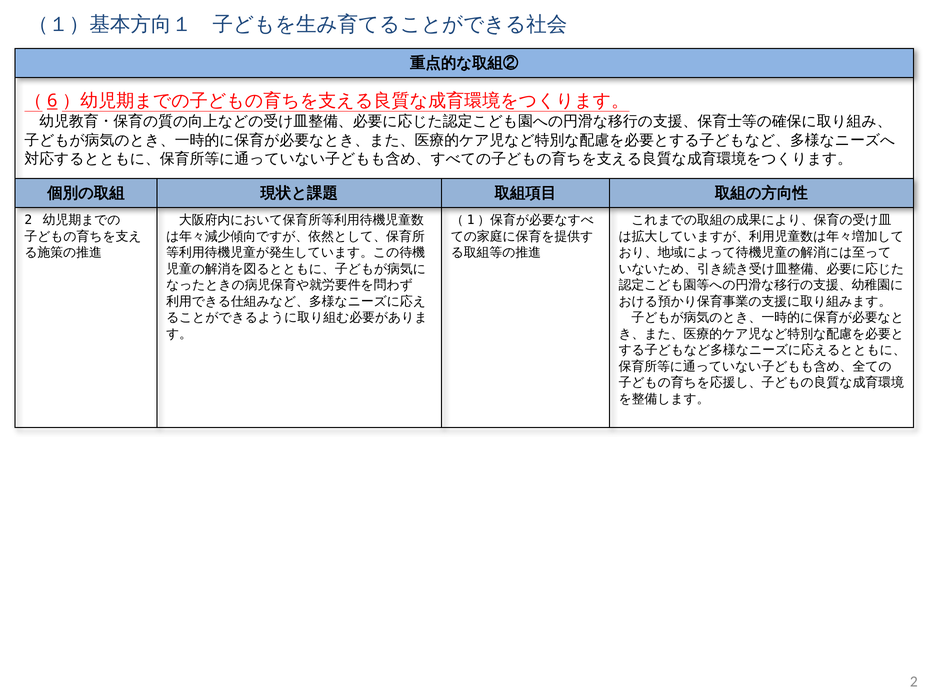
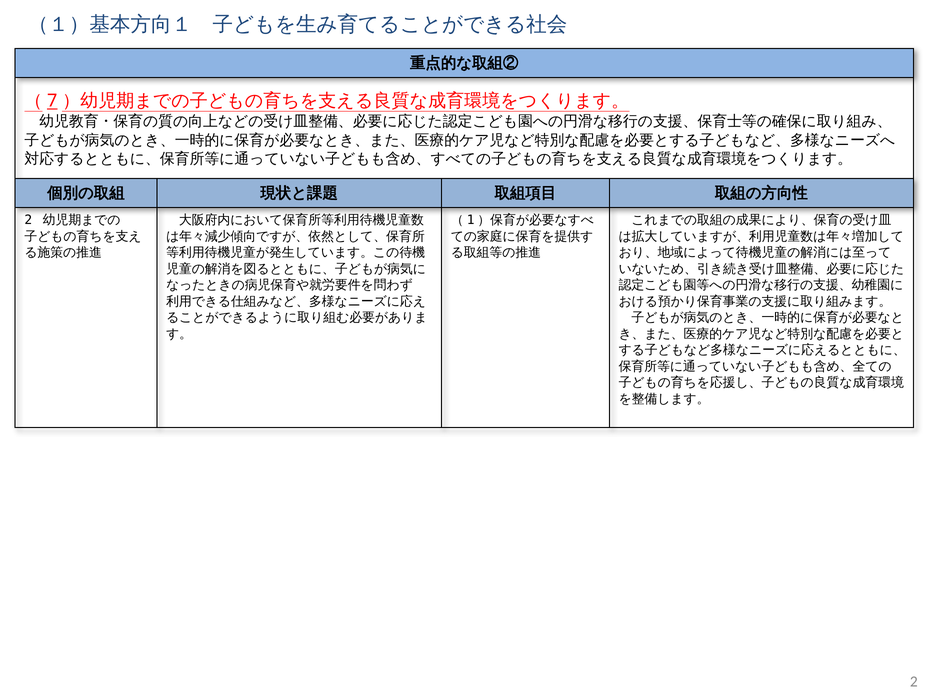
6: 6 -> 7
